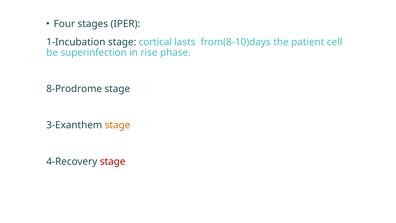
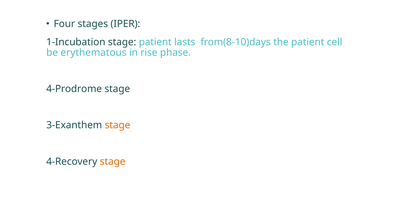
stage cortical: cortical -> patient
superinfection: superinfection -> erythematous
8-Prodrome: 8-Prodrome -> 4-Prodrome
stage at (113, 162) colour: red -> orange
